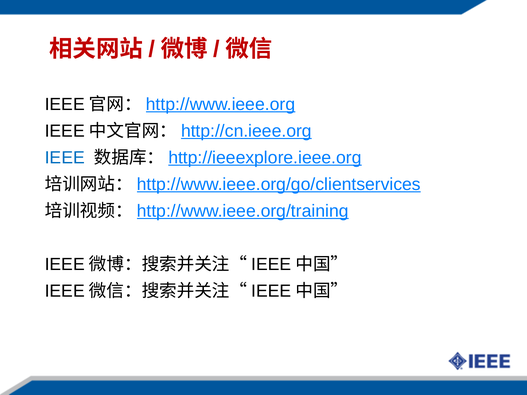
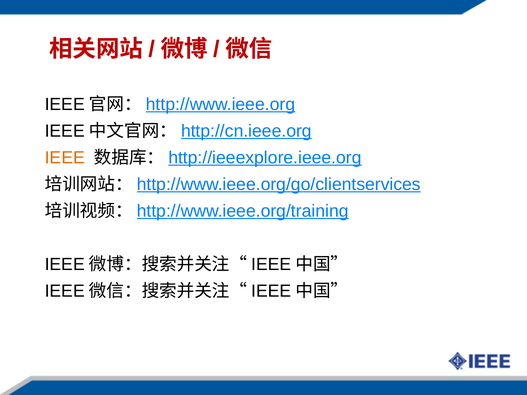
IEEE colour: blue -> orange
